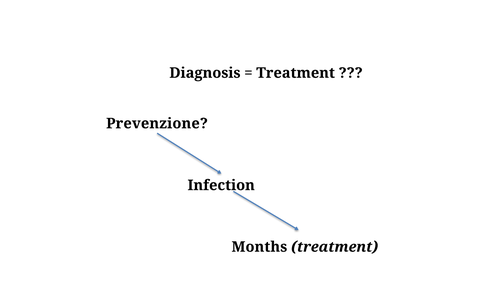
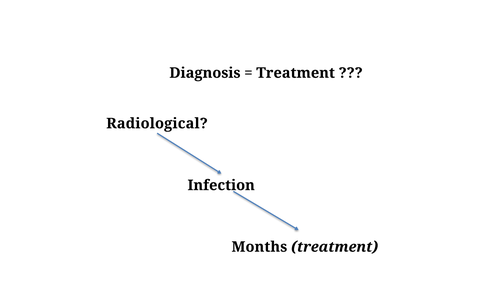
Prevenzione: Prevenzione -> Radiological
